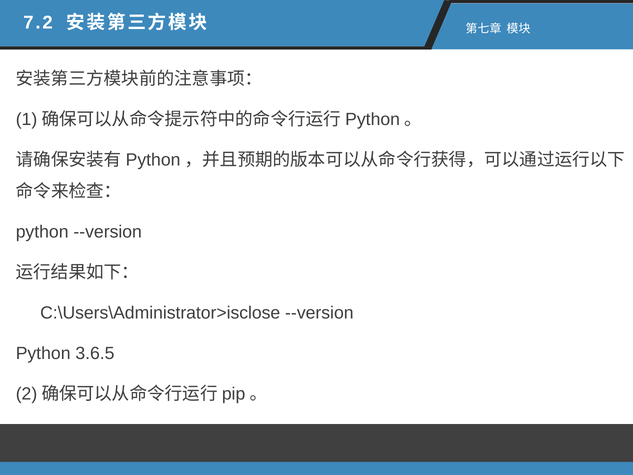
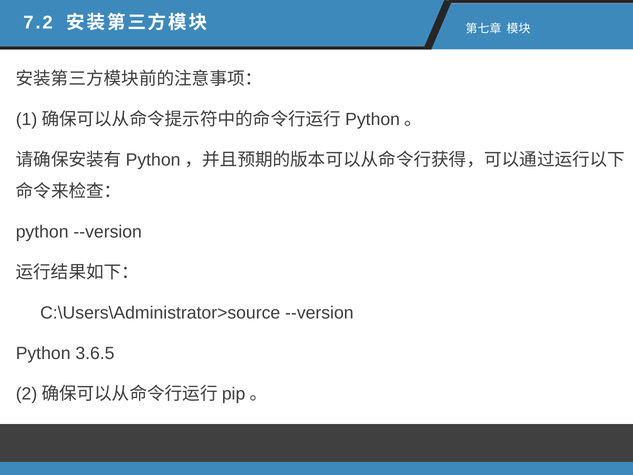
C:\Users\Administrator>isclose: C:\Users\Administrator>isclose -> C:\Users\Administrator>source
